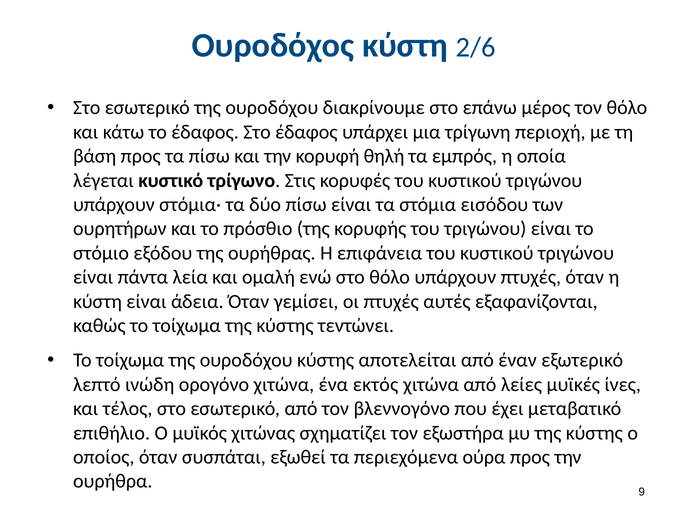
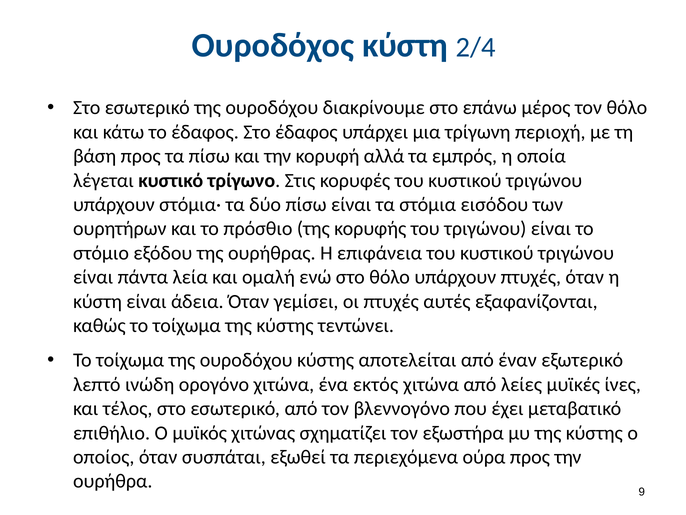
2/6: 2/6 -> 2/4
θηλή: θηλή -> αλλά
